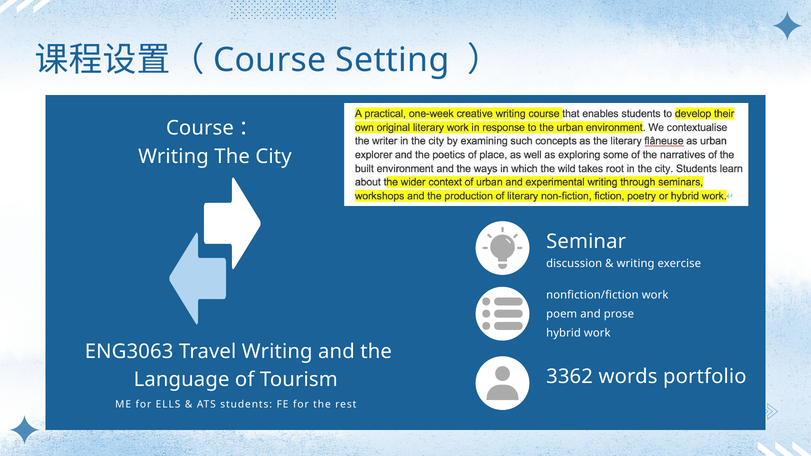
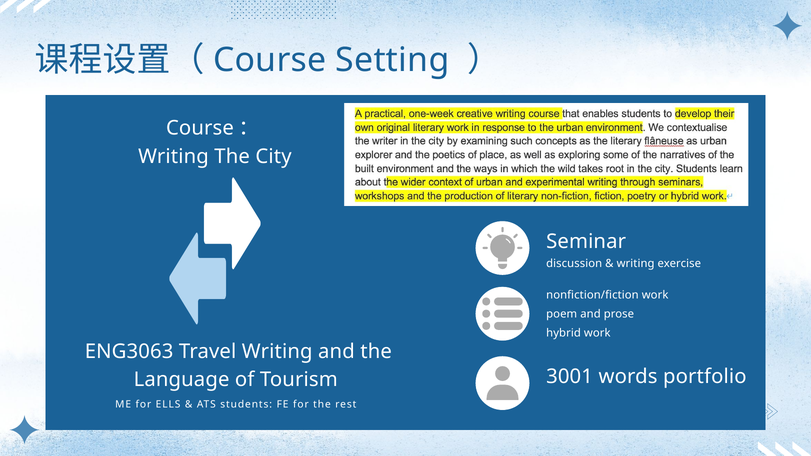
3362: 3362 -> 3001
